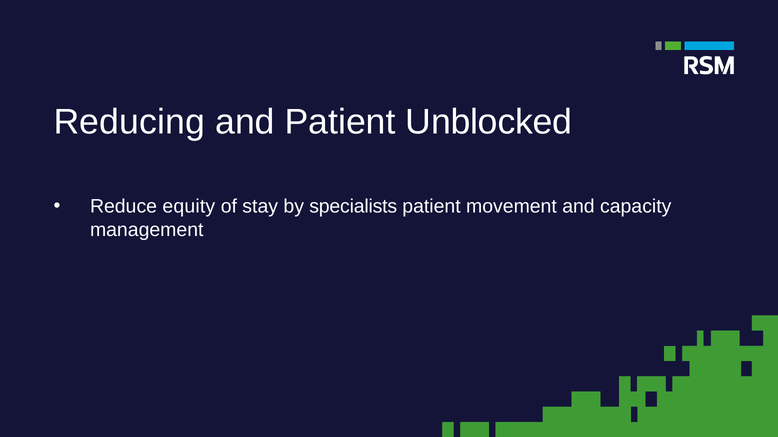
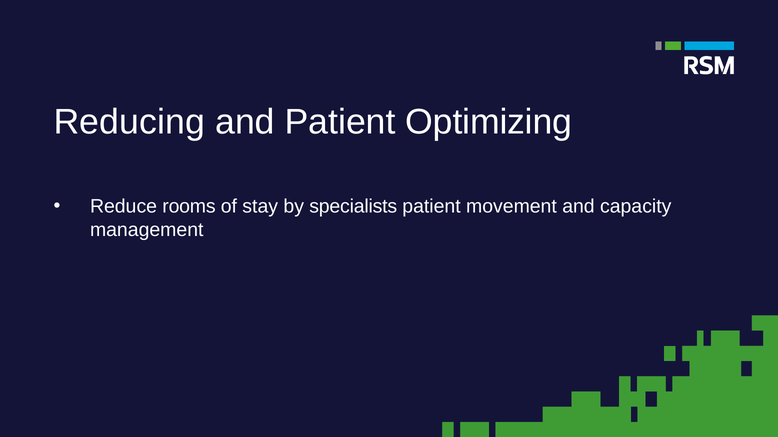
Unblocked: Unblocked -> Optimizing
equity: equity -> rooms
